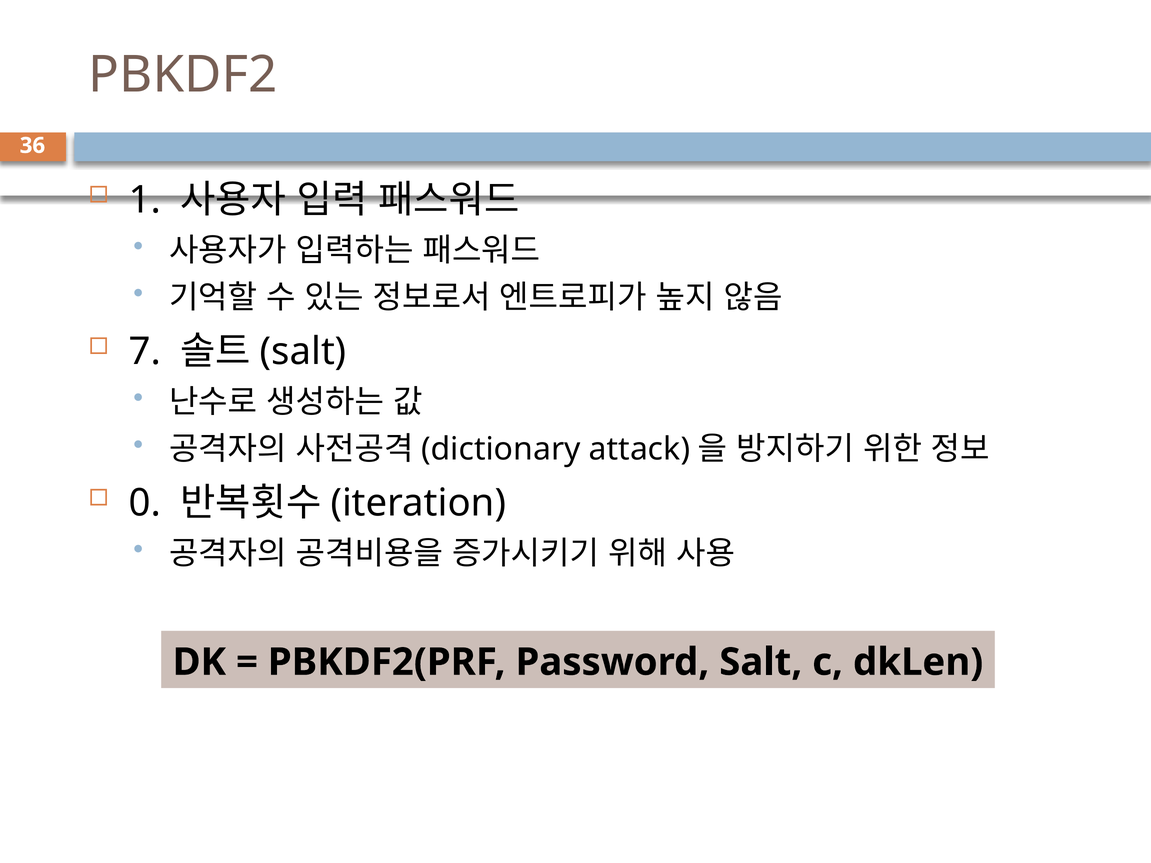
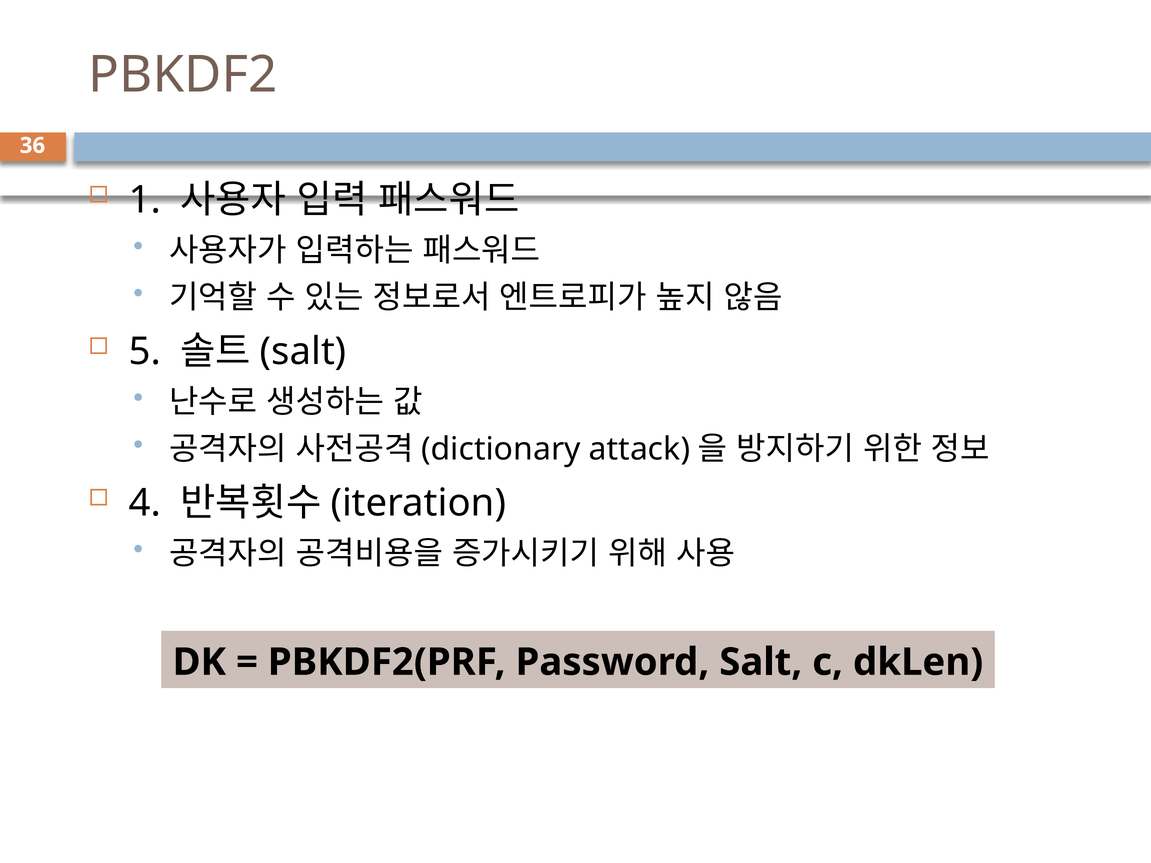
7: 7 -> 5
0: 0 -> 4
